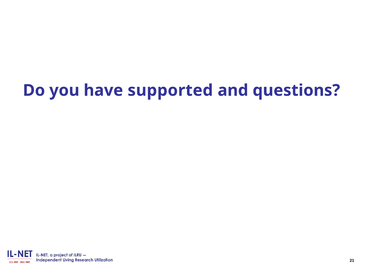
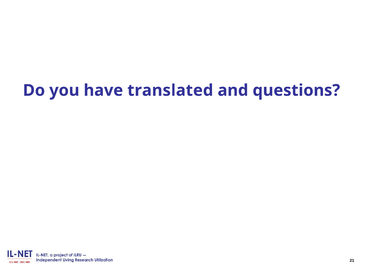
supported: supported -> translated
